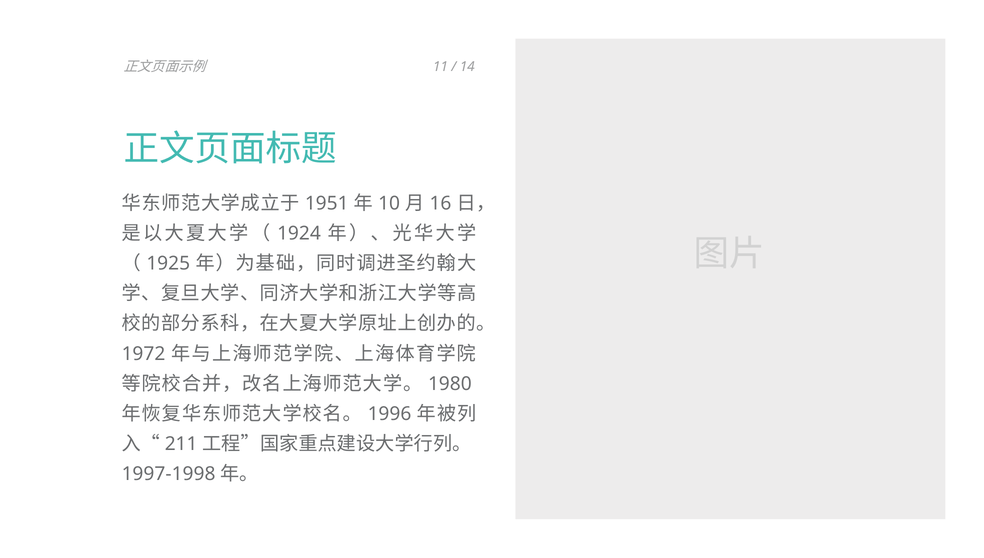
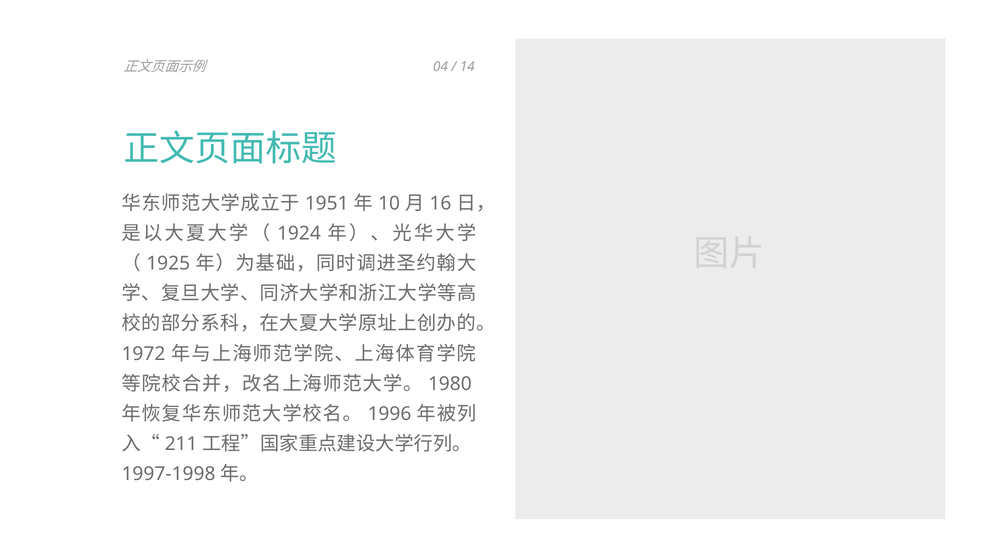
11: 11 -> 04
